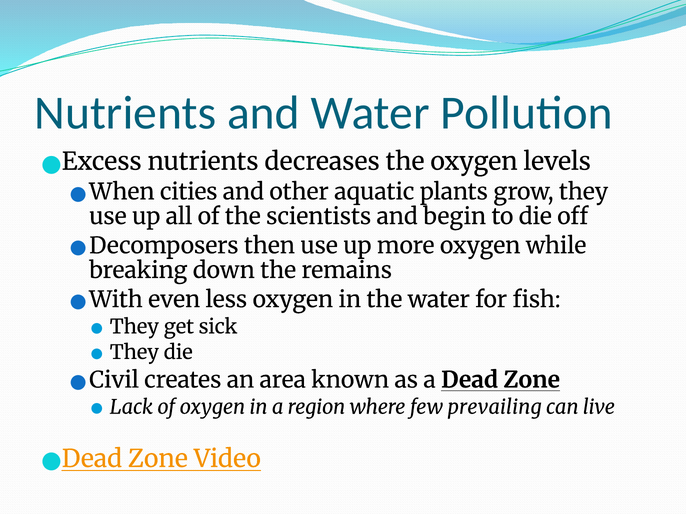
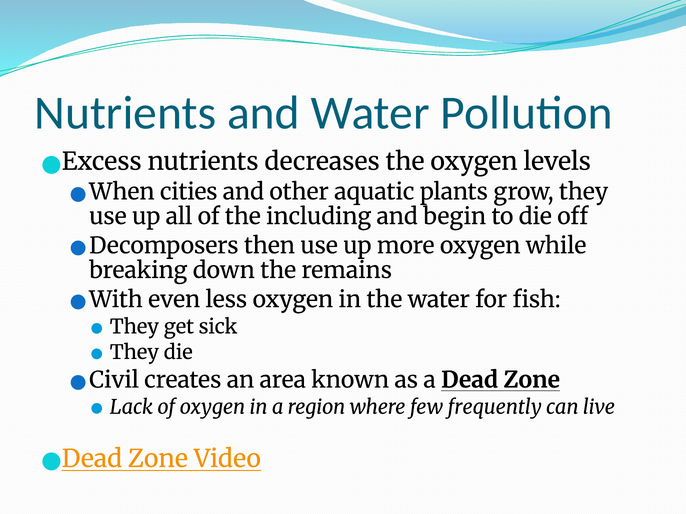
scientists: scientists -> including
prevailing: prevailing -> frequently
